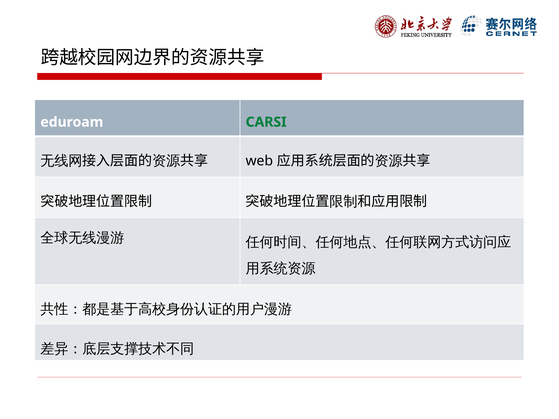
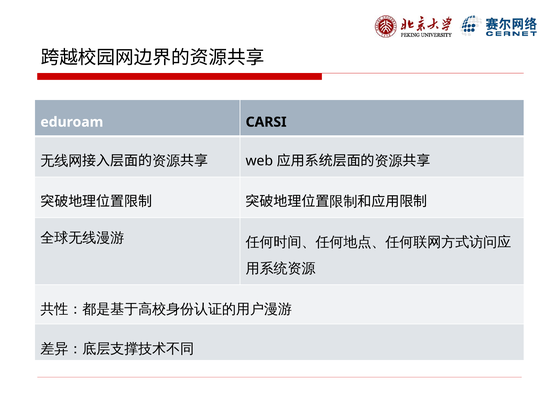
CARSI colour: green -> black
